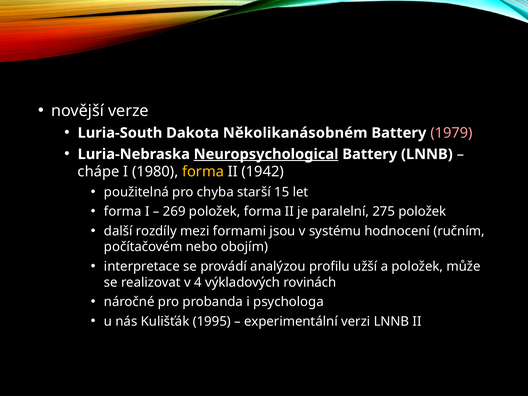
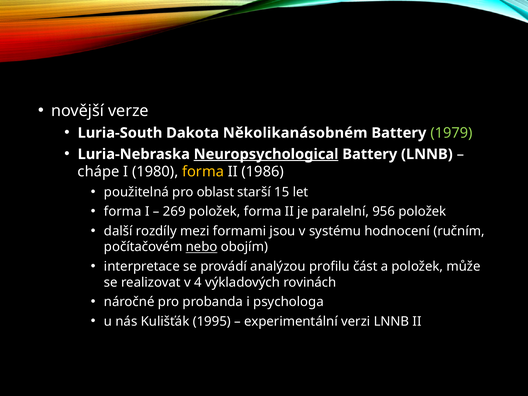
1979 colour: pink -> light green
1942: 1942 -> 1986
chyba: chyba -> oblast
275: 275 -> 956
nebo underline: none -> present
užší: užší -> část
